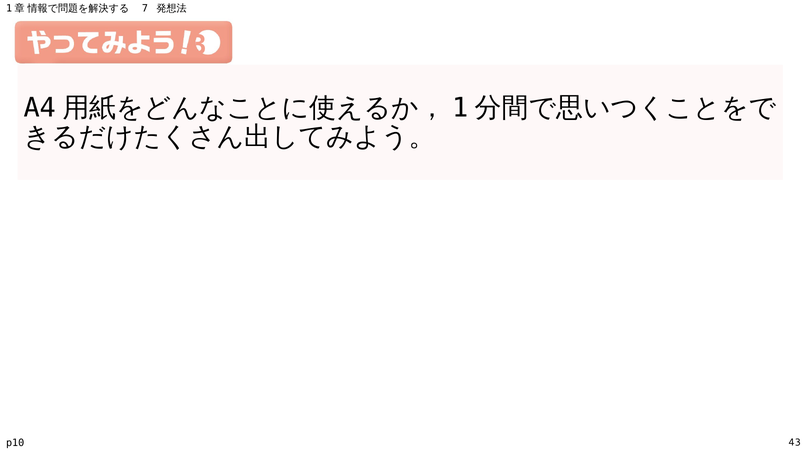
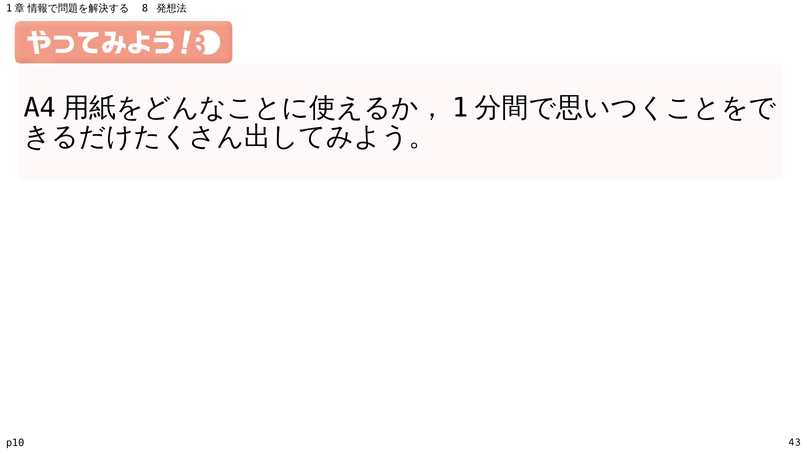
7: 7 -> 8
